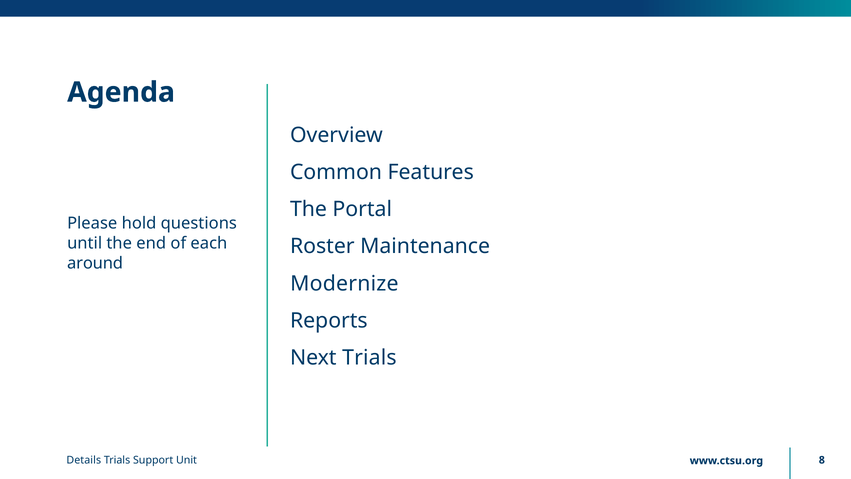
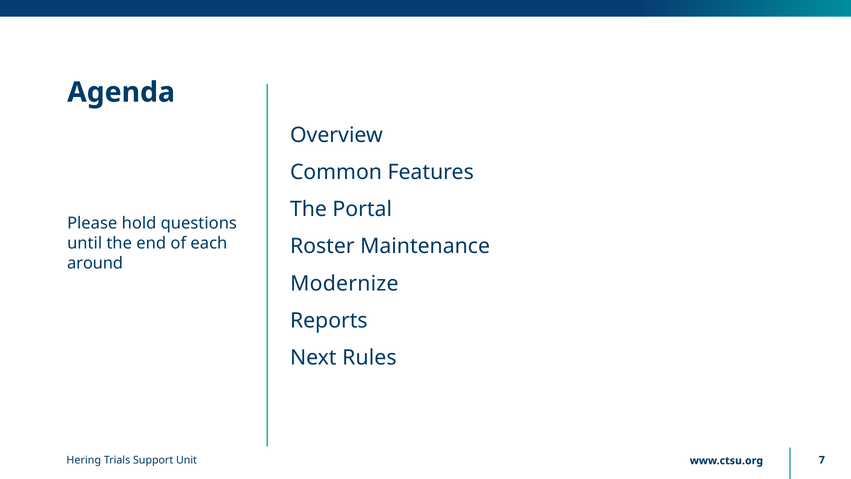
Next Trials: Trials -> Rules
Details: Details -> Hering
8: 8 -> 7
